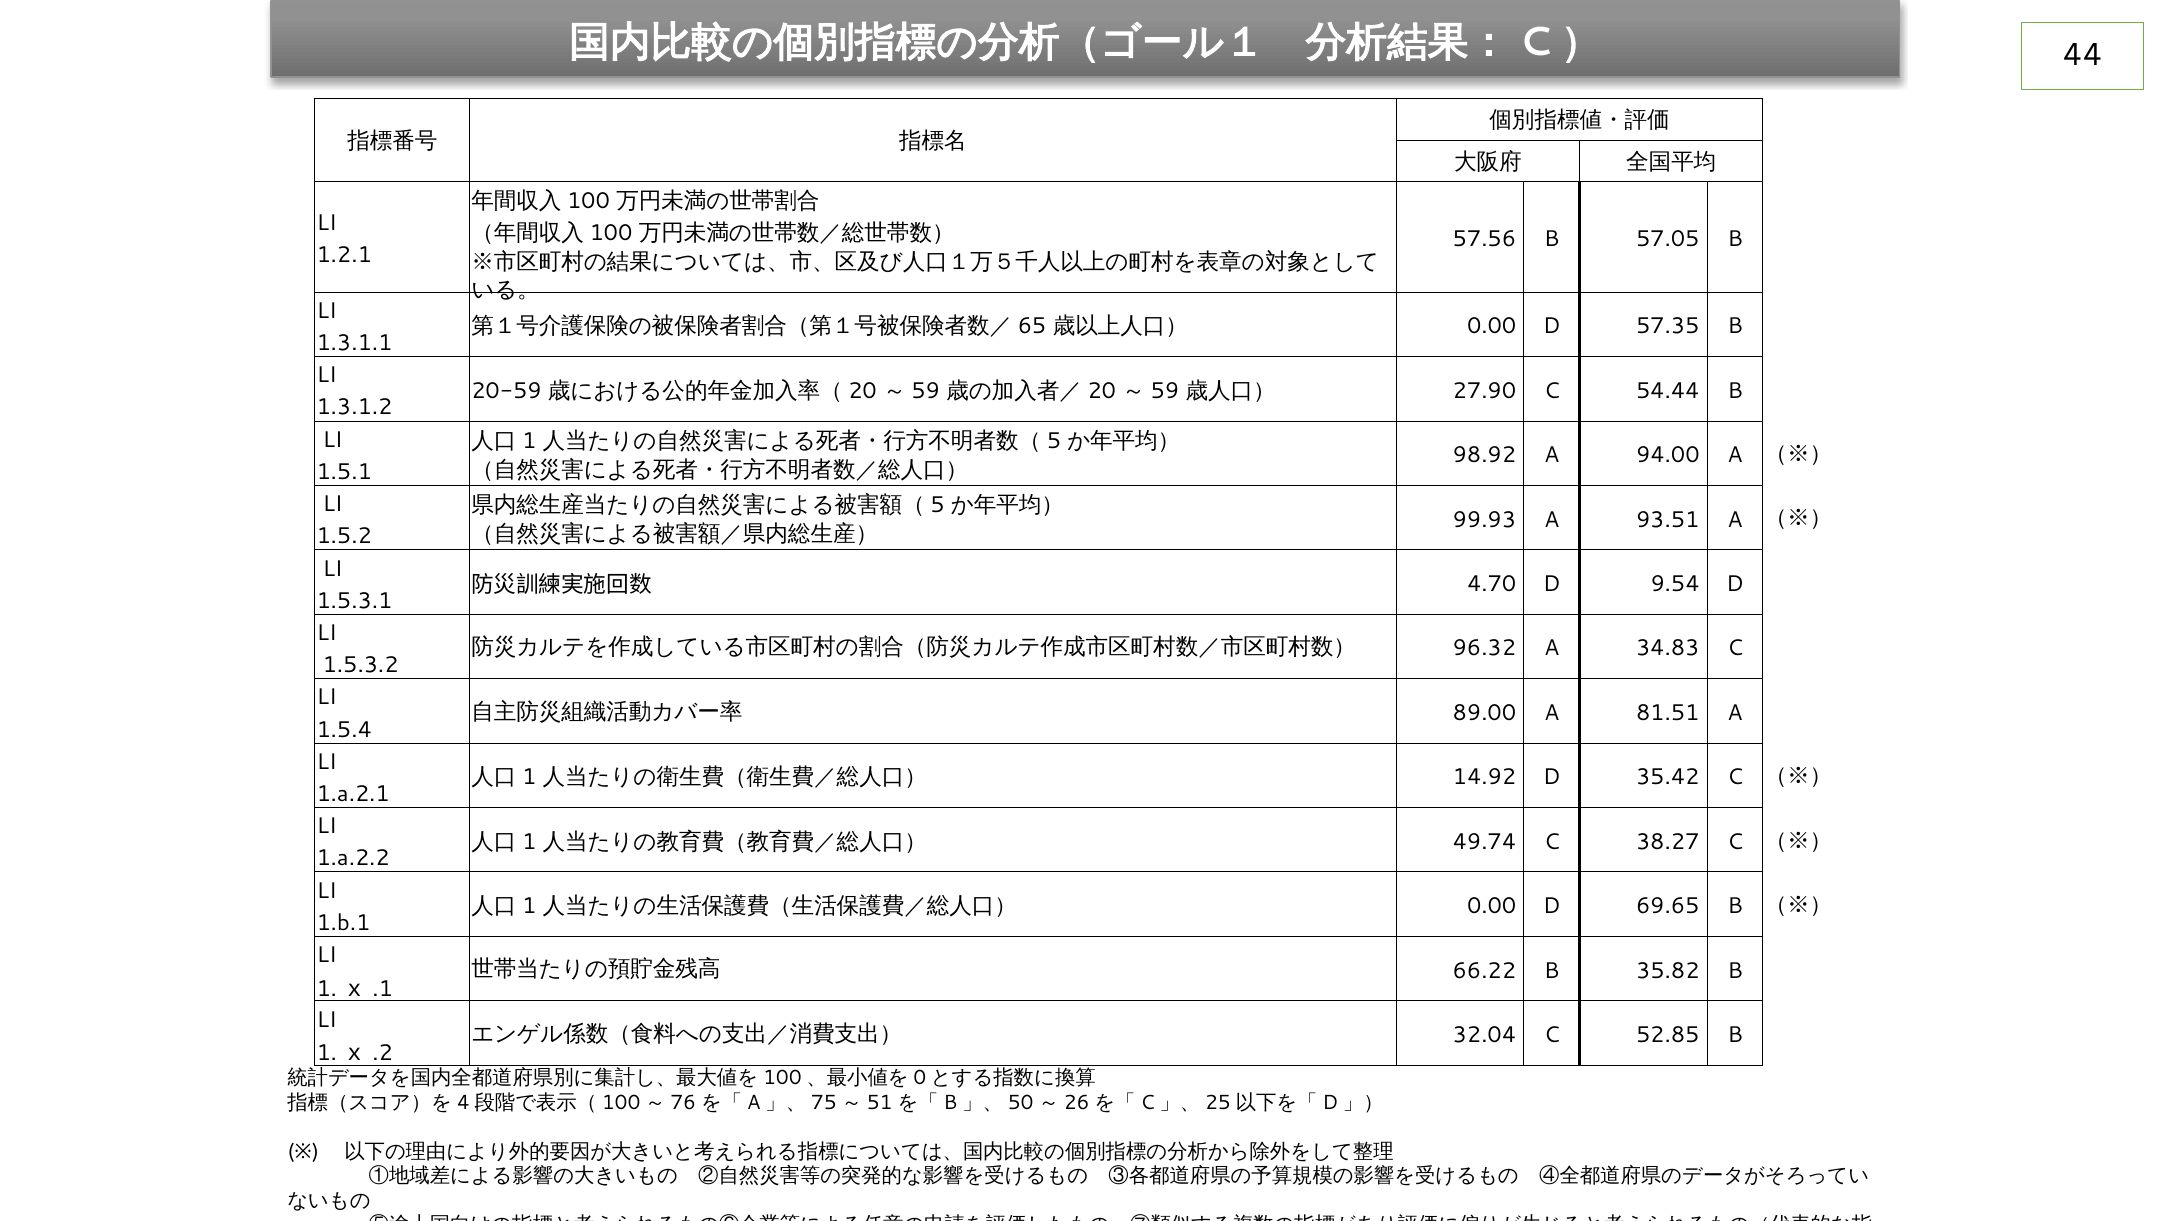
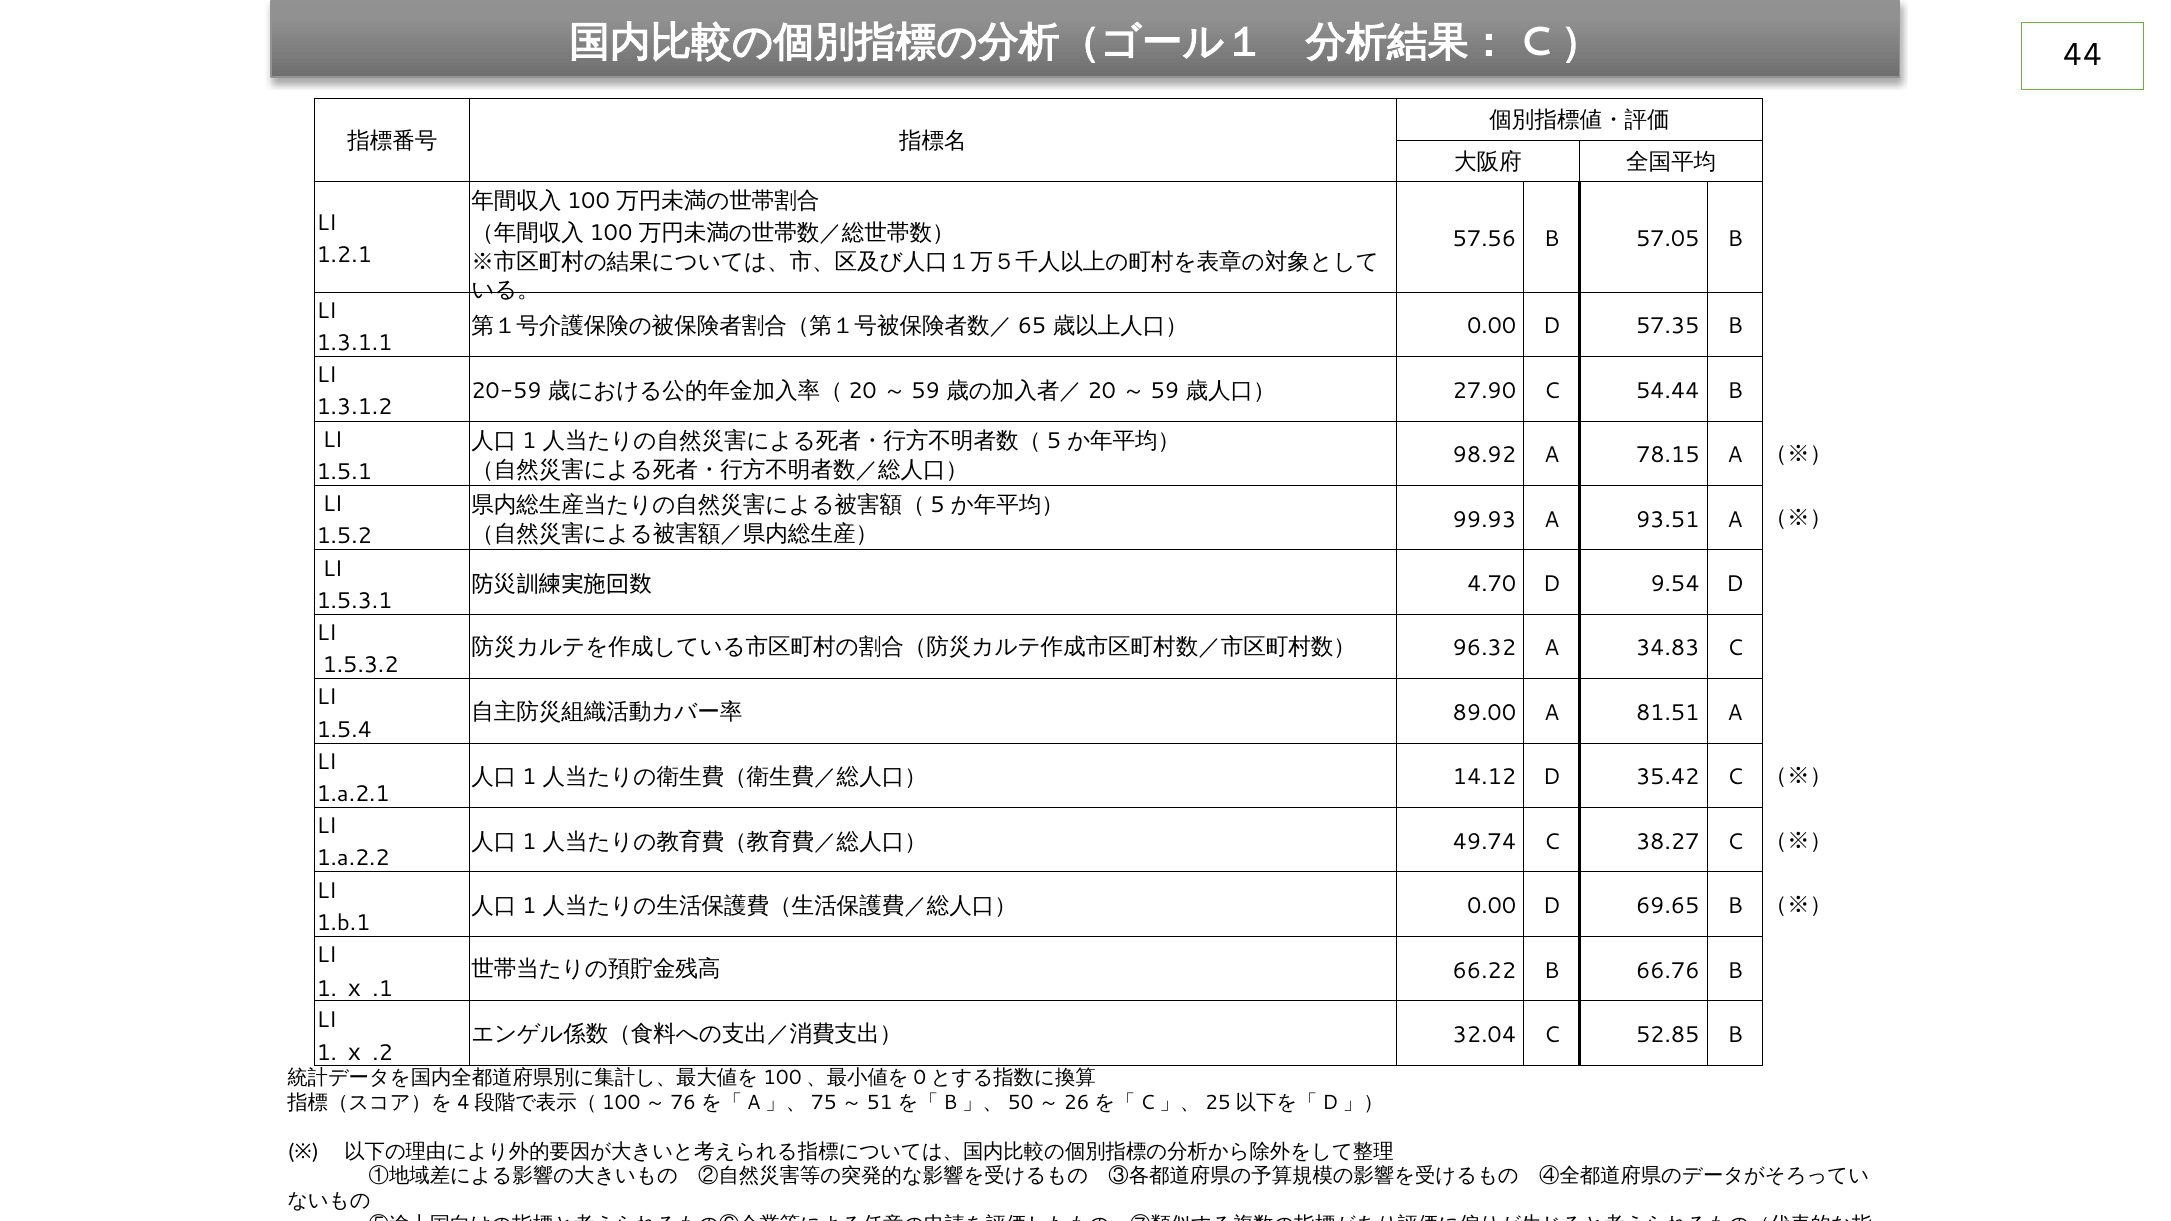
94.00: 94.00 -> 78.15
14.92: 14.92 -> 14.12
35.82: 35.82 -> 66.76
